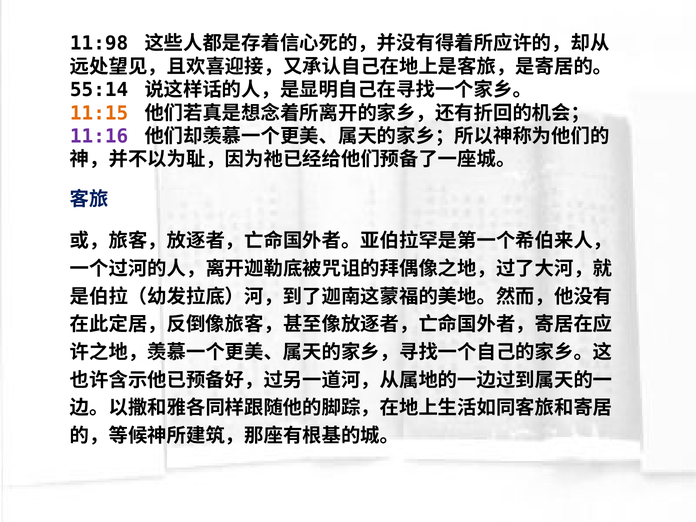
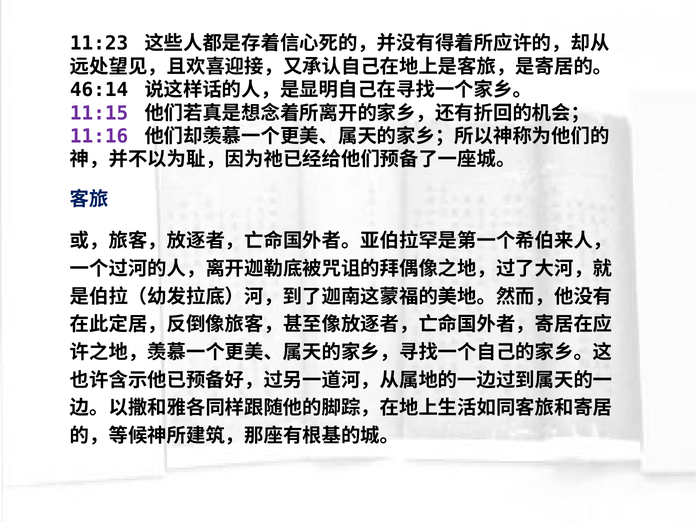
11:98: 11:98 -> 11:23
55:14: 55:14 -> 46:14
11:15 colour: orange -> purple
